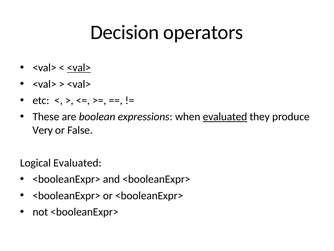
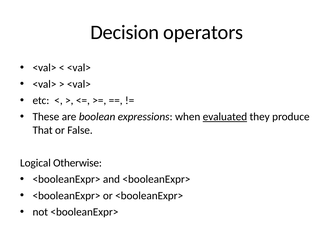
<val> at (79, 68) underline: present -> none
Very: Very -> That
Logical Evaluated: Evaluated -> Otherwise
